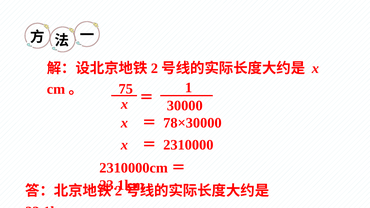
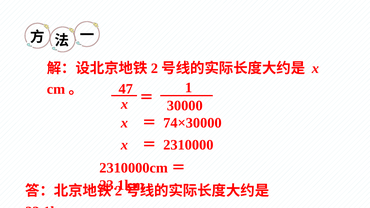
75: 75 -> 47
78×30000: 78×30000 -> 74×30000
